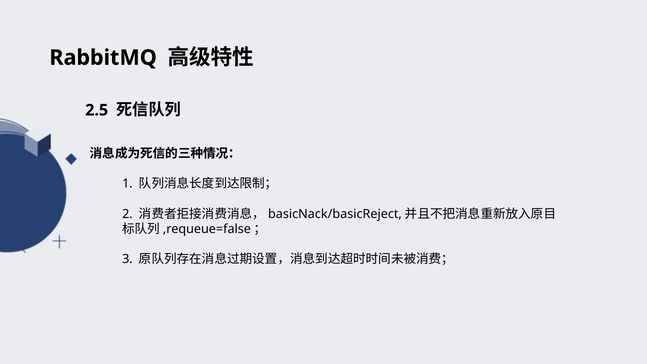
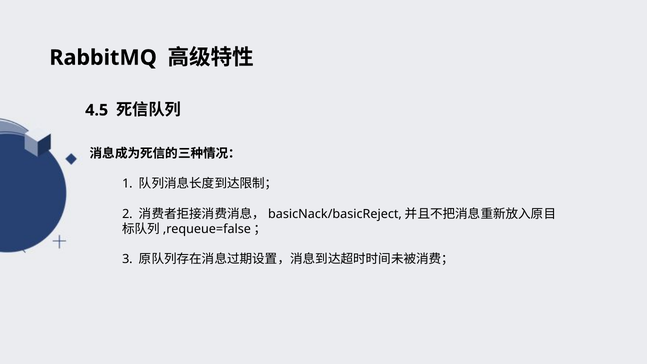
2.5: 2.5 -> 4.5
